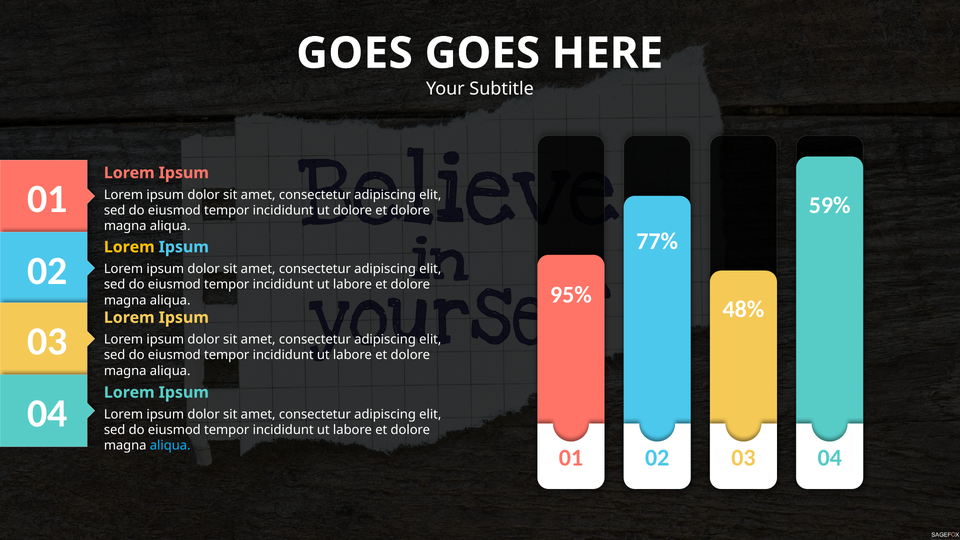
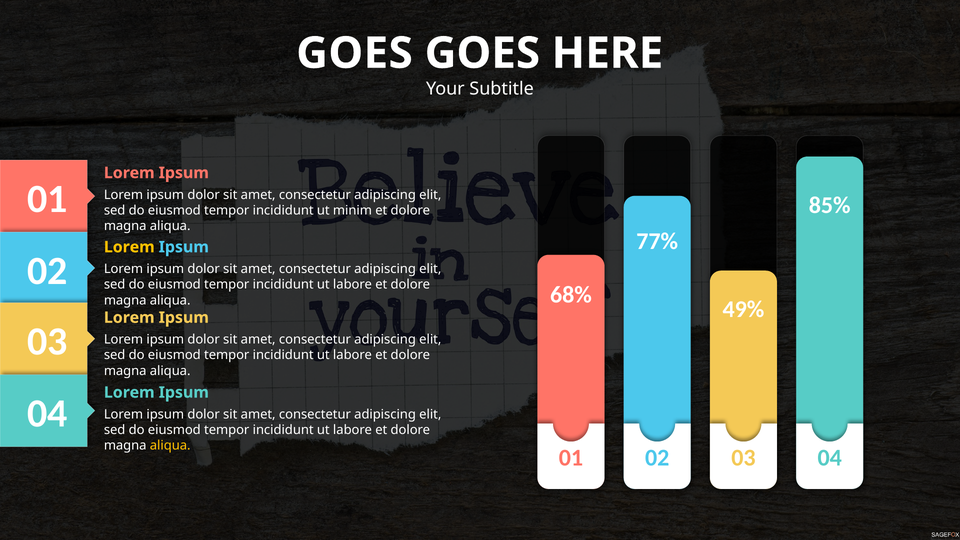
59%: 59% -> 85%
ut dolore: dolore -> minim
95%: 95% -> 68%
48%: 48% -> 49%
aliqua at (170, 446) colour: light blue -> yellow
